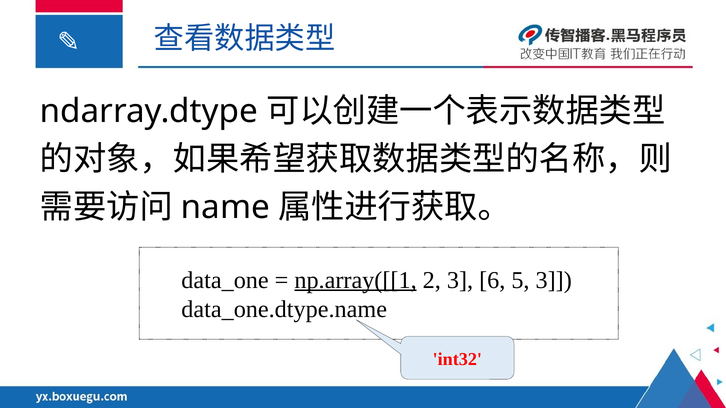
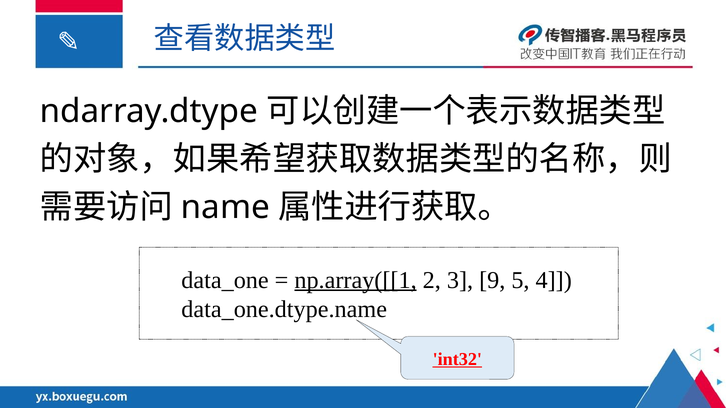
6: 6 -> 9
5 3: 3 -> 4
int32 underline: none -> present
